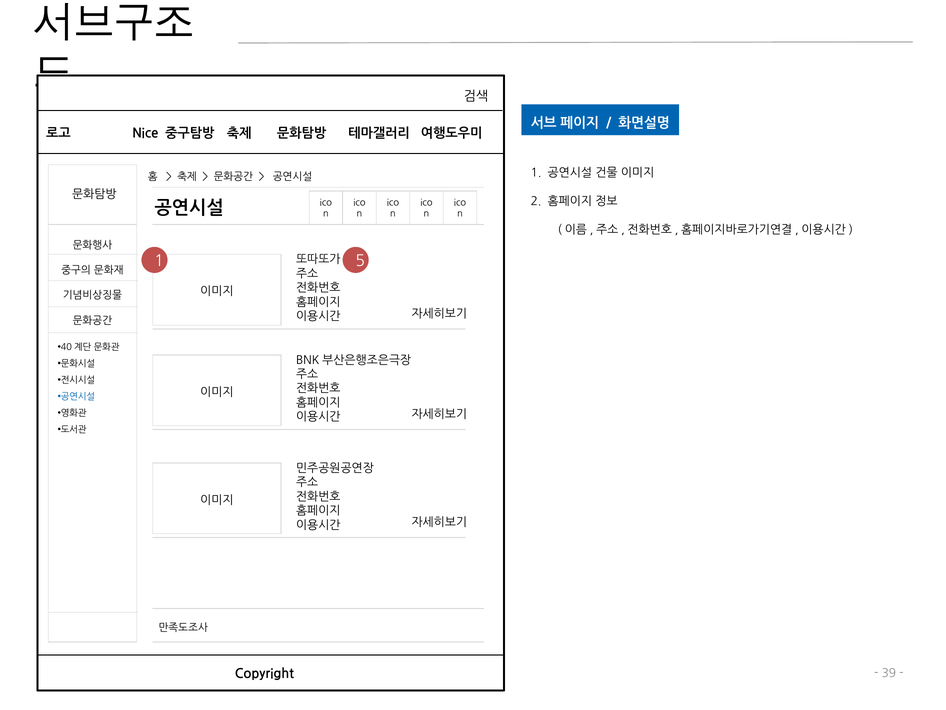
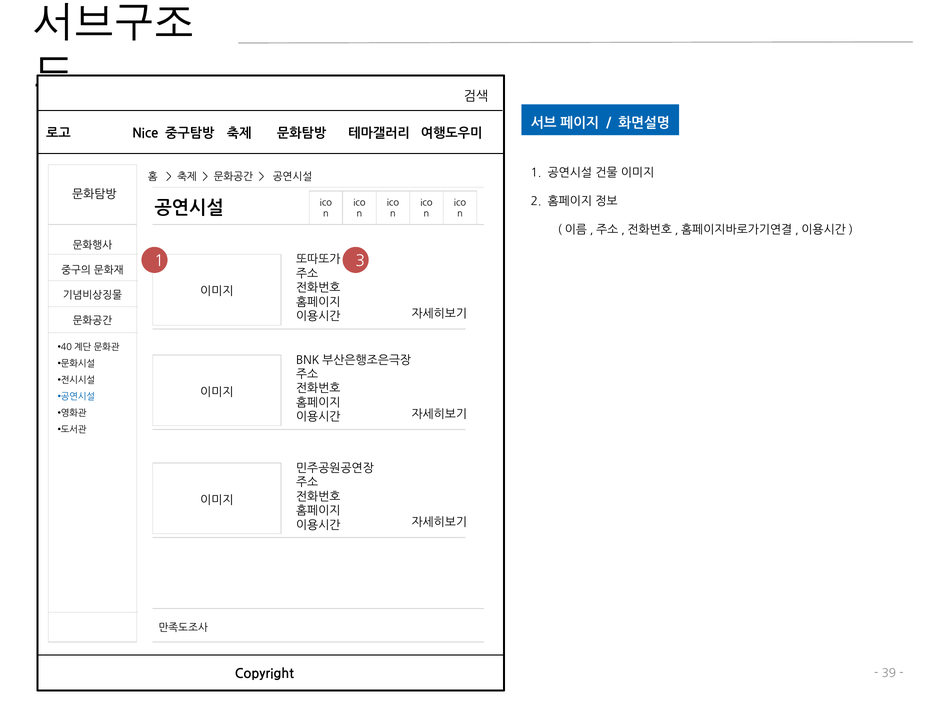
5: 5 -> 3
